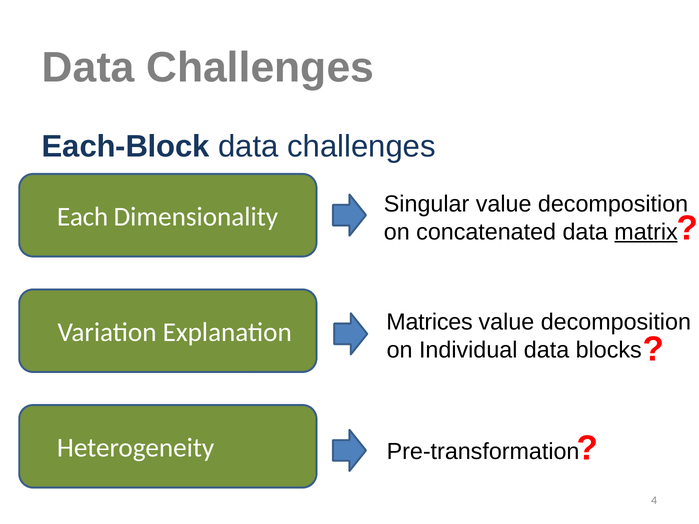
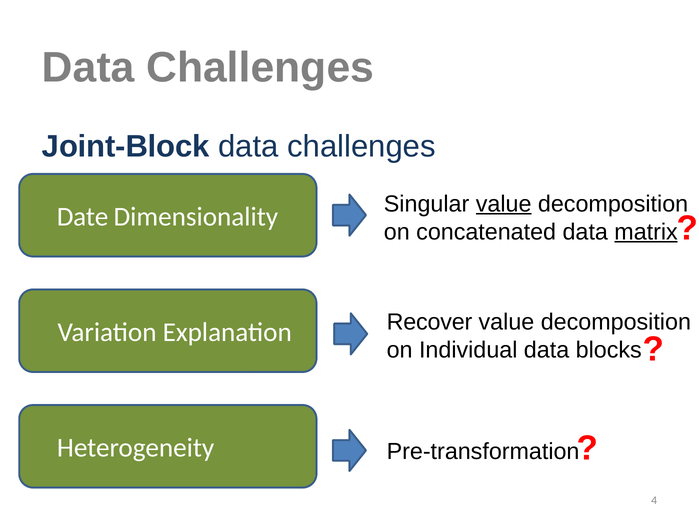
Each-Block: Each-Block -> Joint-Block
value at (504, 204) underline: none -> present
Each: Each -> Date
Matrices: Matrices -> Recover
